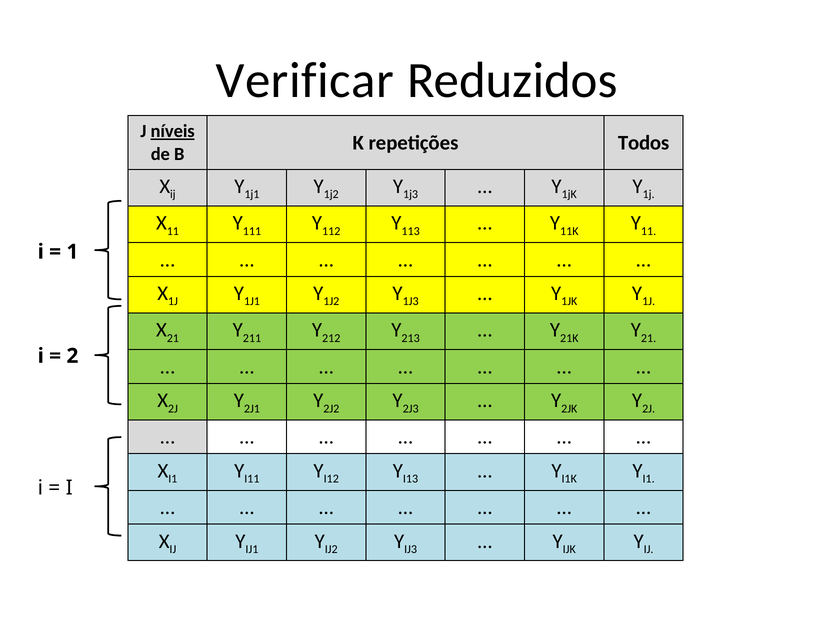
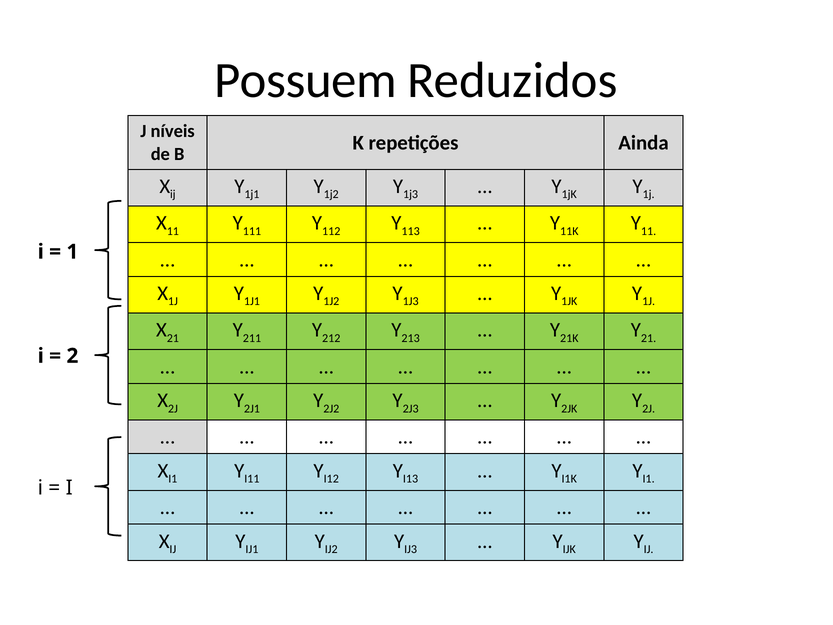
Verificar: Verificar -> Possuem
níveis underline: present -> none
Todos: Todos -> Ainda
